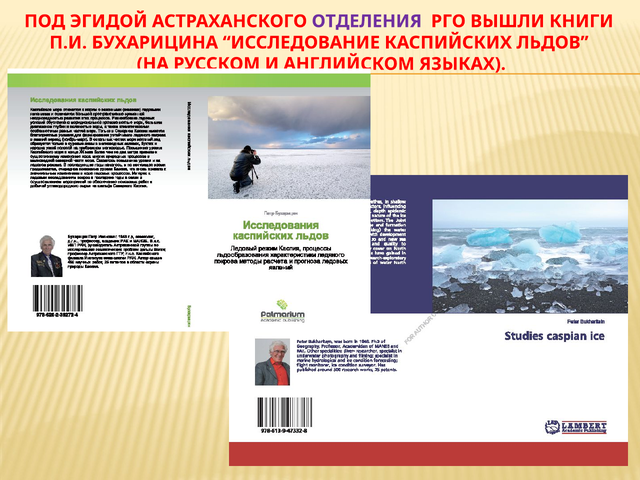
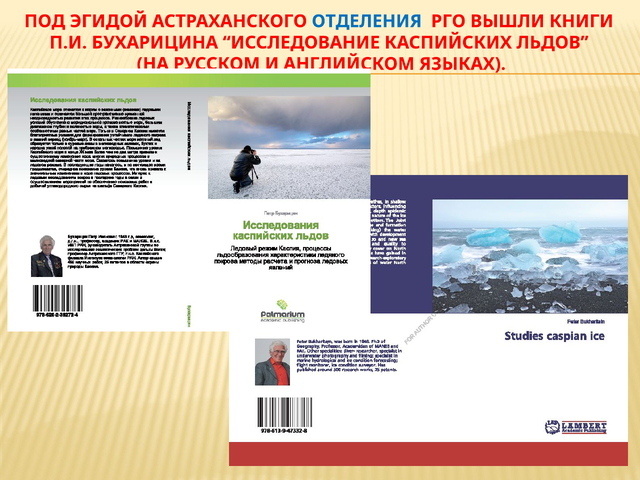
ОТДЕЛЕНИЯ colour: purple -> blue
